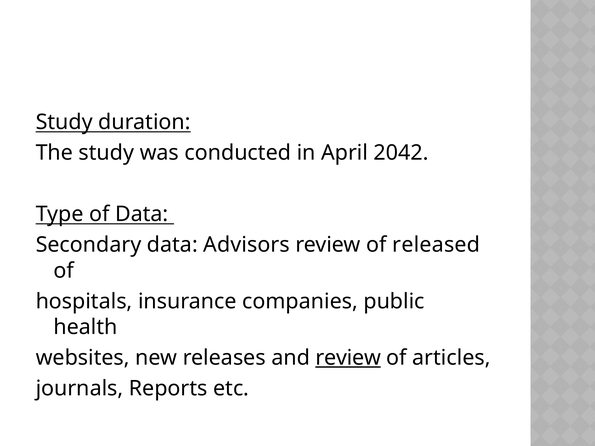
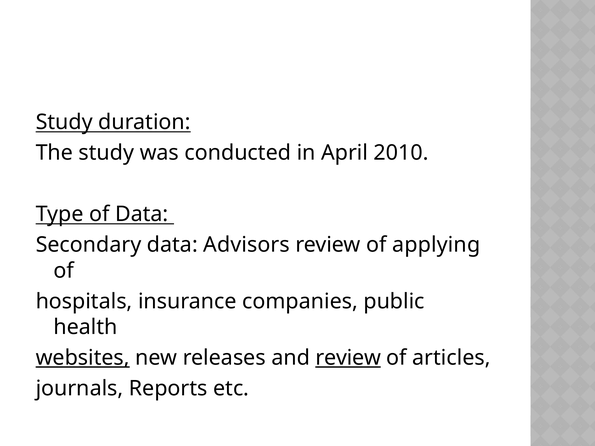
2042: 2042 -> 2010
released: released -> applying
websites underline: none -> present
